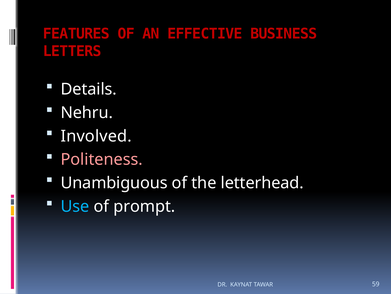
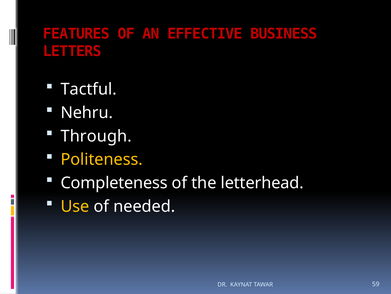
Details: Details -> Tactful
Involved: Involved -> Through
Politeness colour: pink -> yellow
Unambiguous: Unambiguous -> Completeness
Use colour: light blue -> yellow
prompt: prompt -> needed
